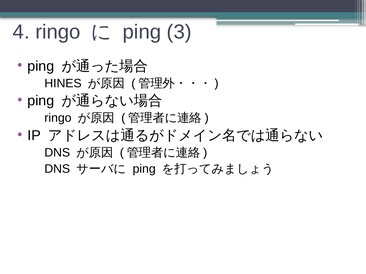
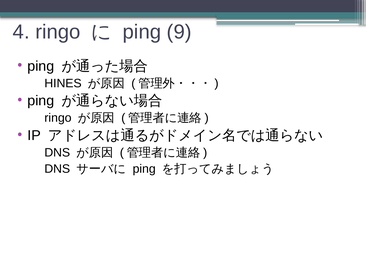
3: 3 -> 9
